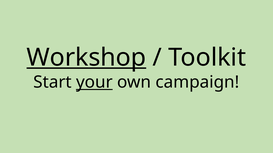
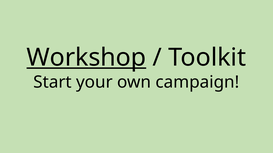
your underline: present -> none
